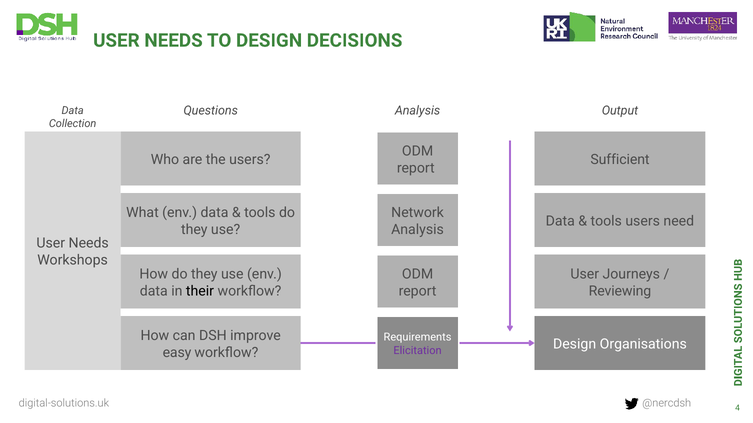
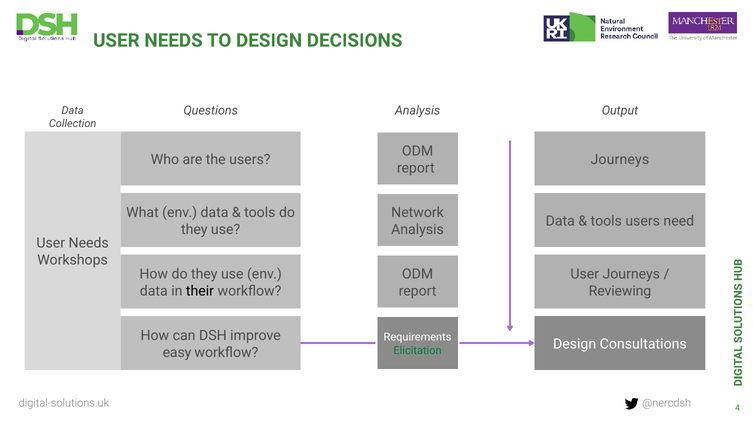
Sufficient at (620, 160): Sufficient -> Journeys
Organisations: Organisations -> Consultations
Elicitation colour: purple -> green
